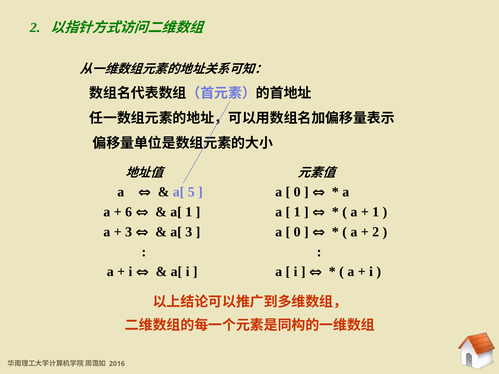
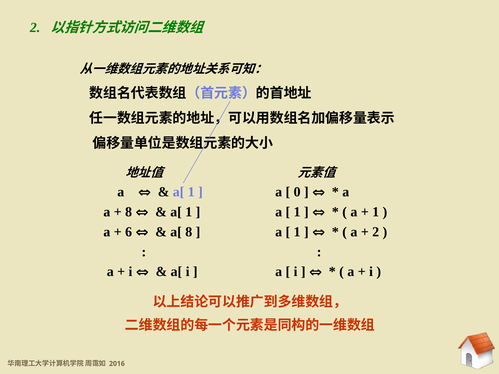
5 at (191, 192): 5 -> 1
6 at (129, 212): 6 -> 8
3 at (129, 232): 3 -> 6
a[ 3: 3 -> 8
0 at (297, 232): 0 -> 1
